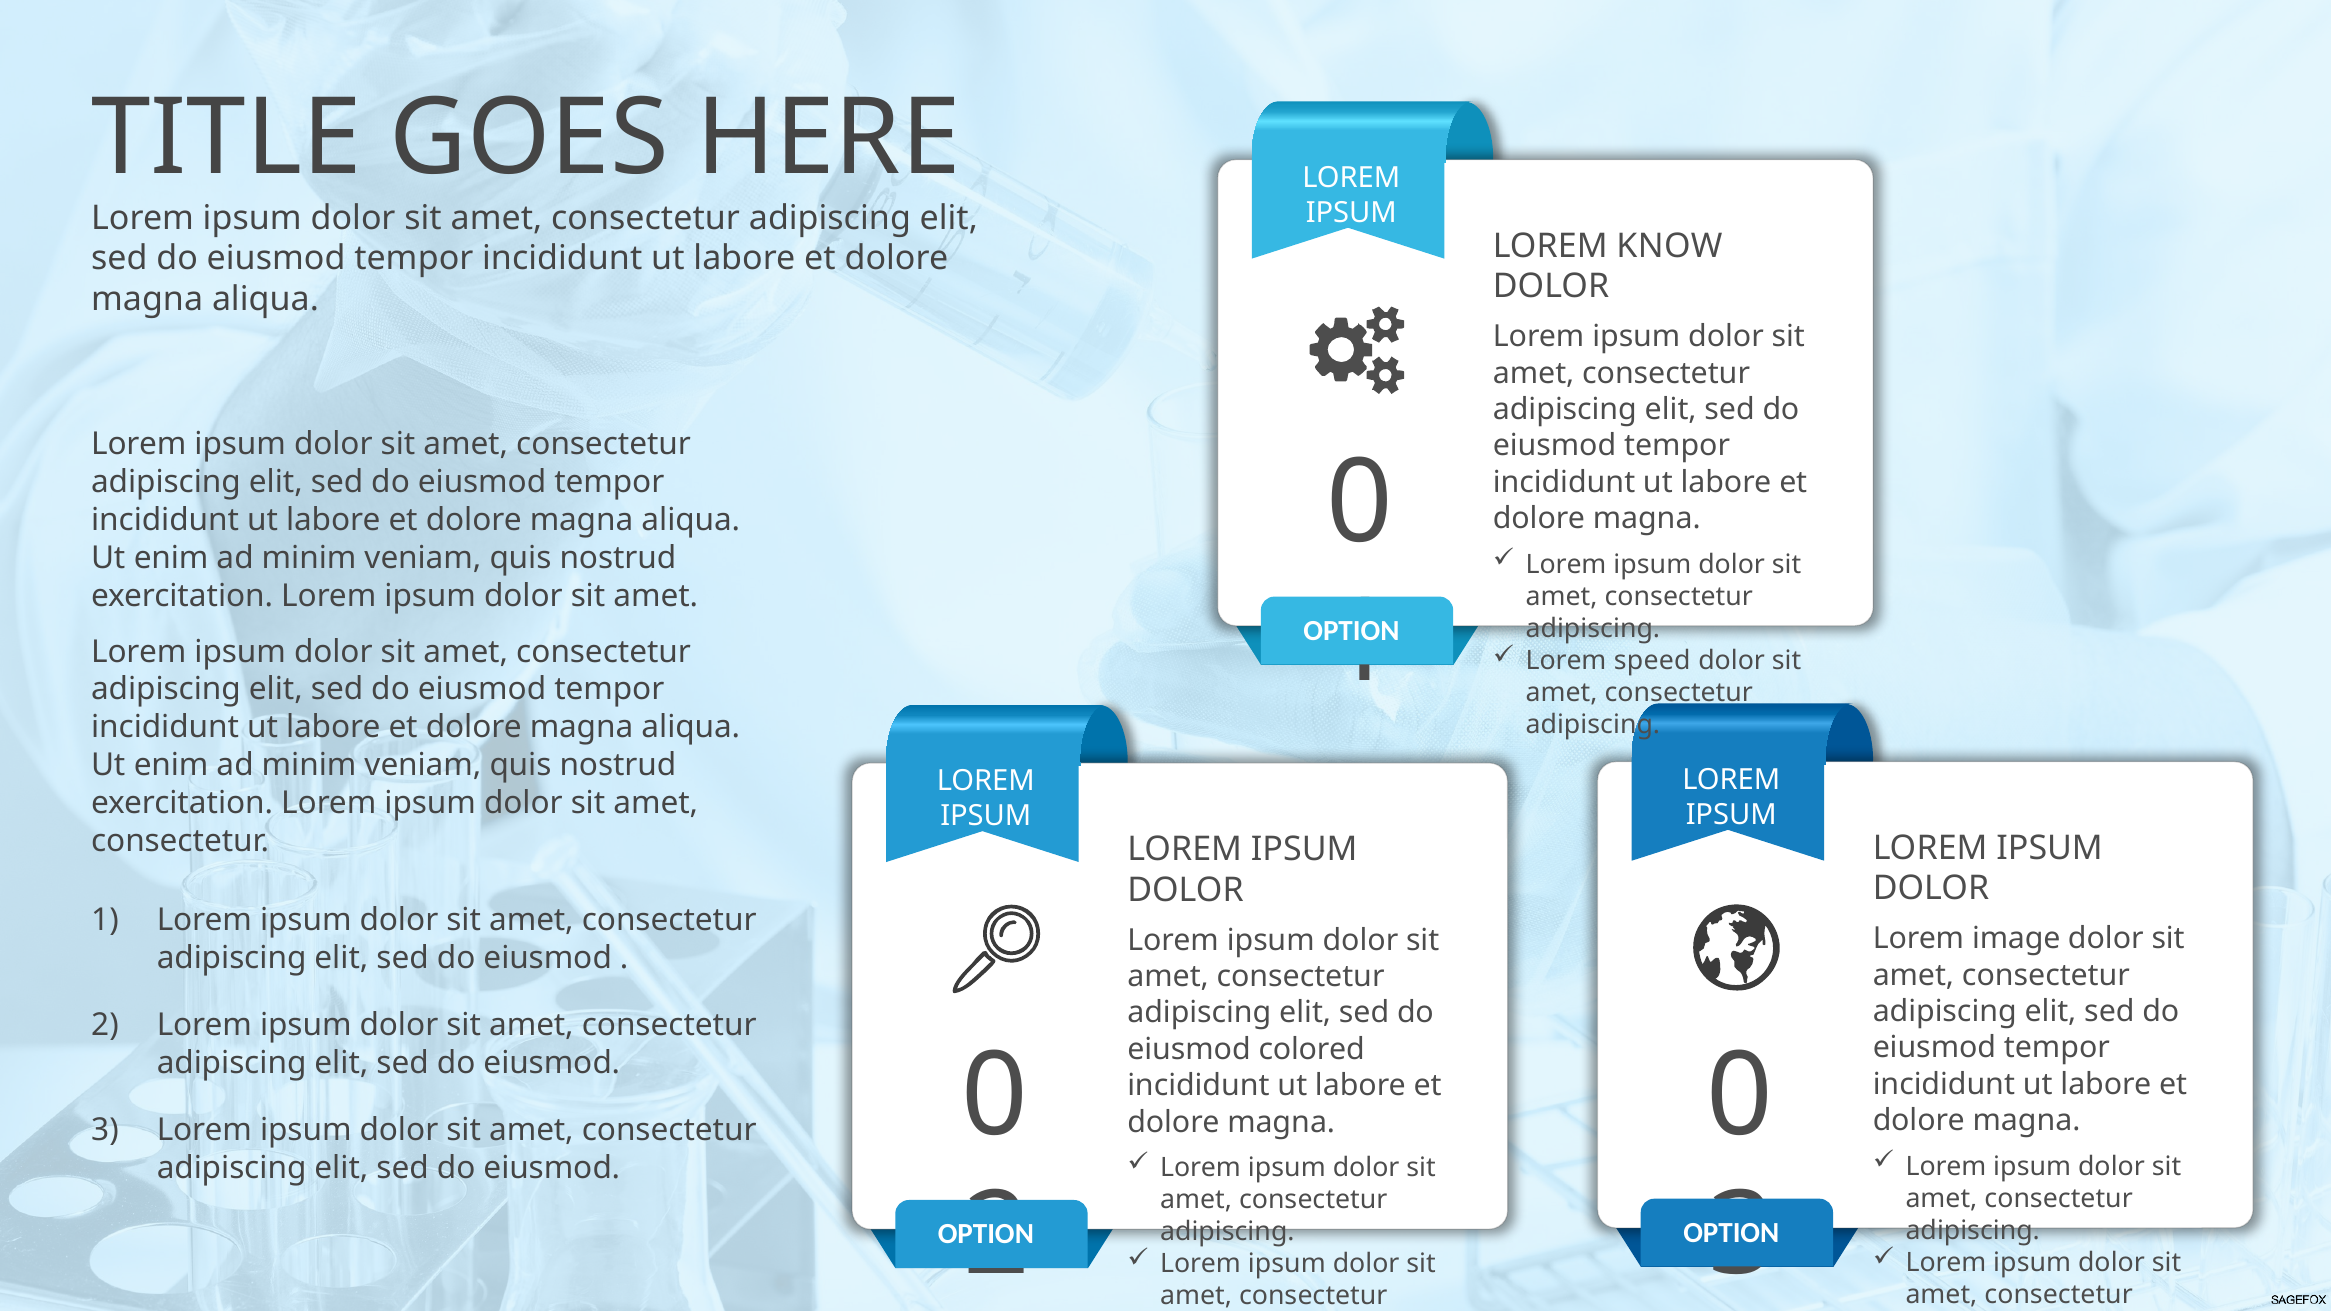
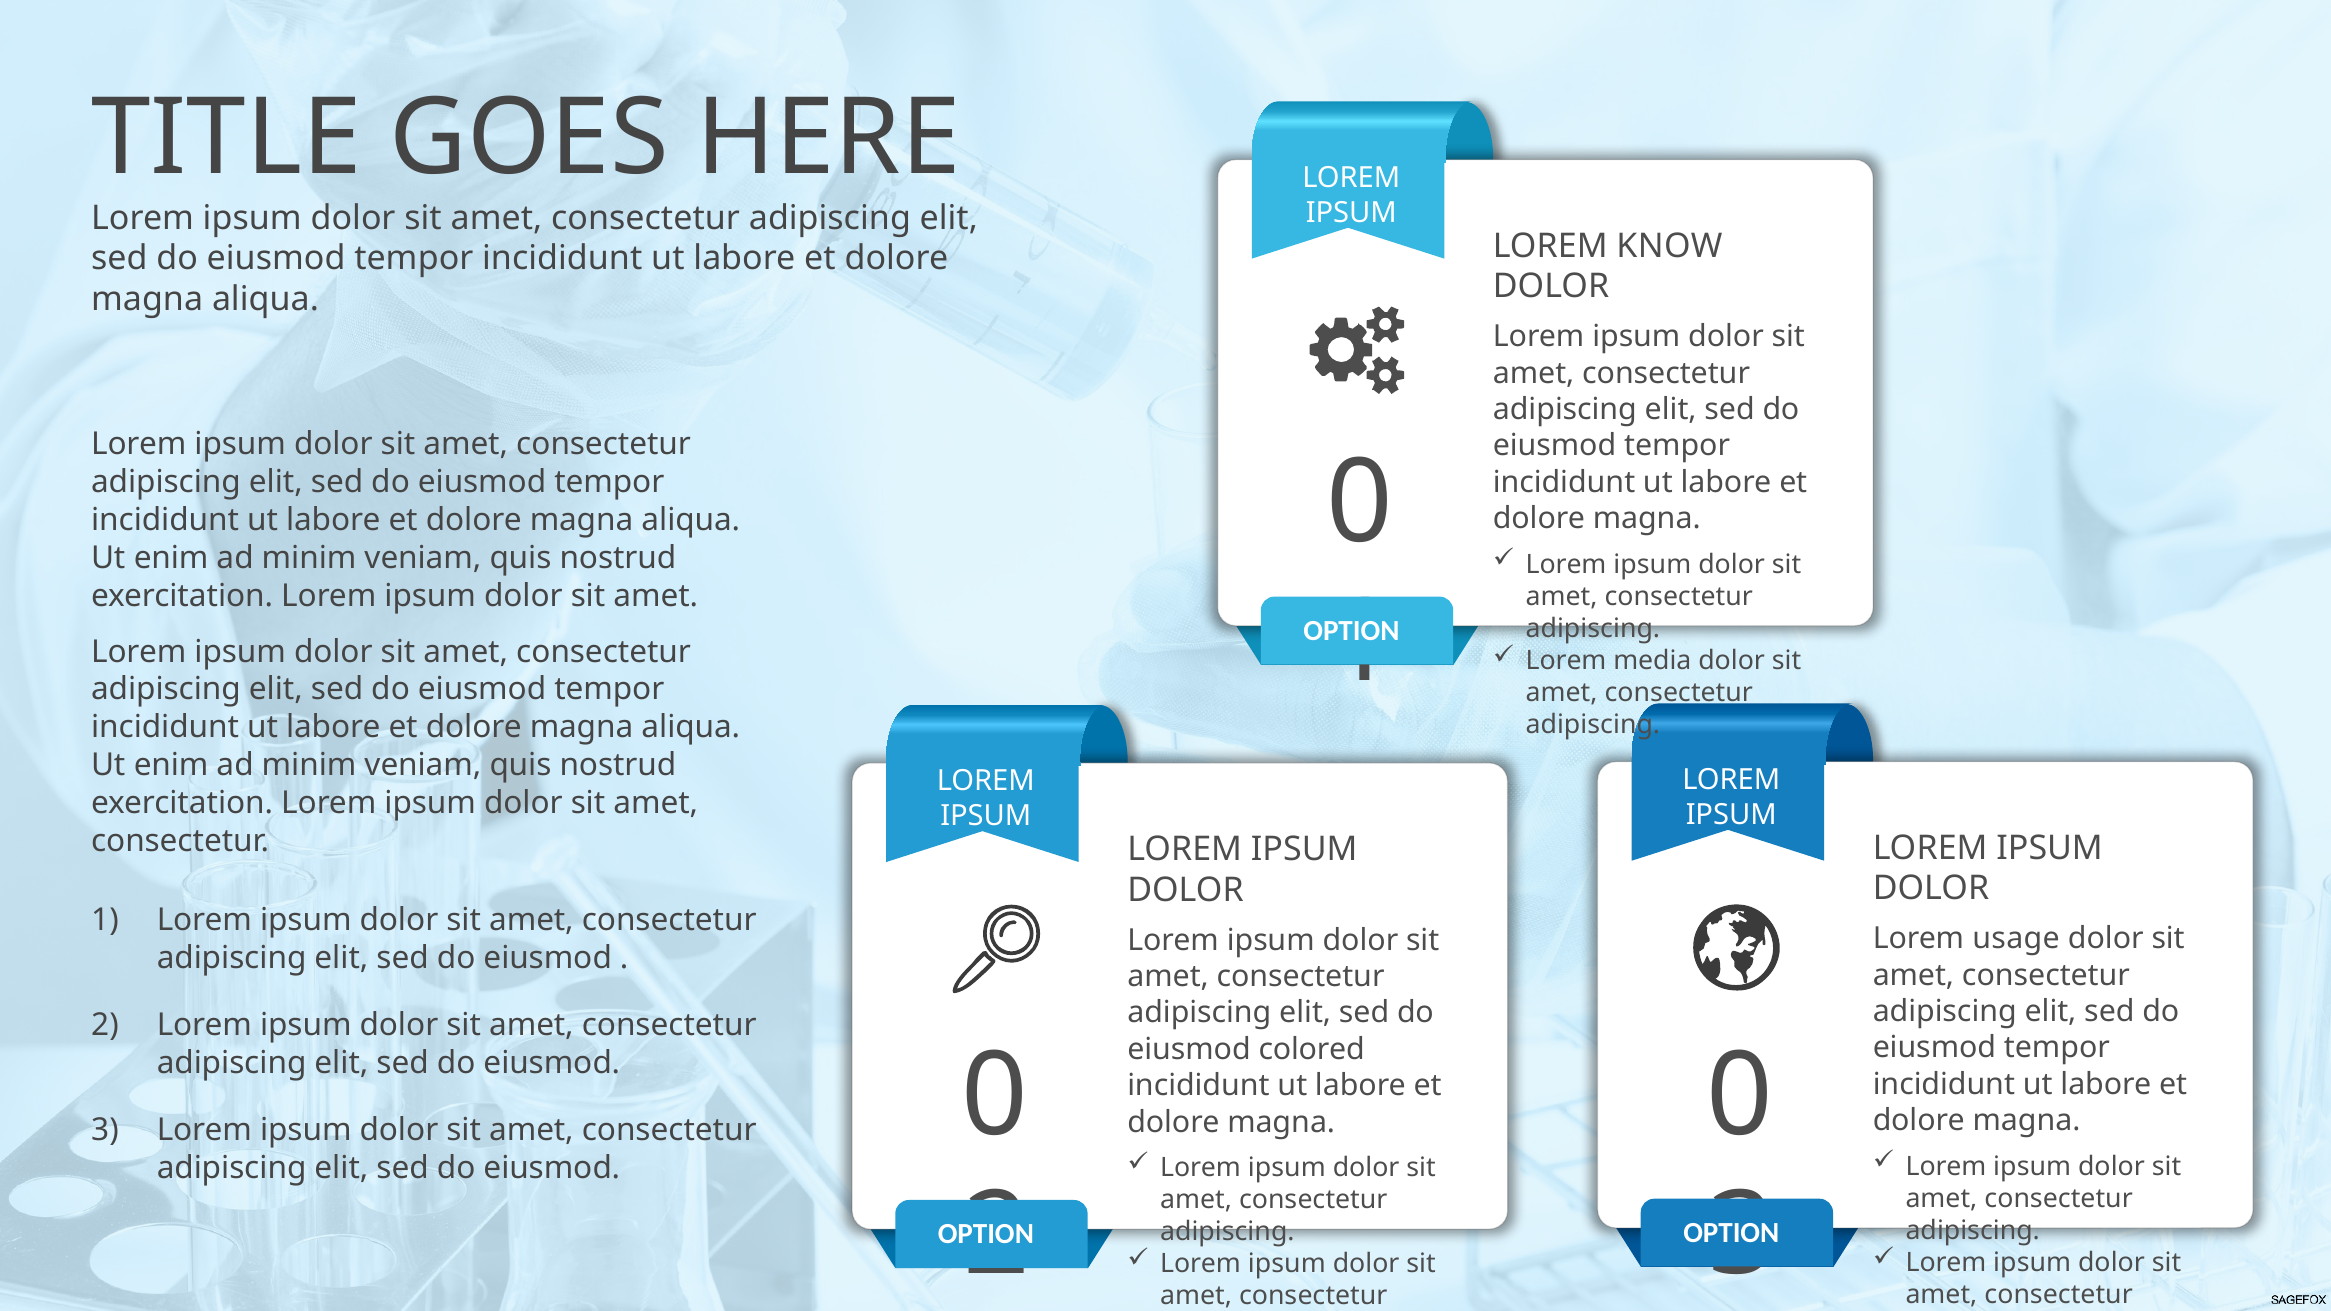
speed: speed -> media
image: image -> usage
